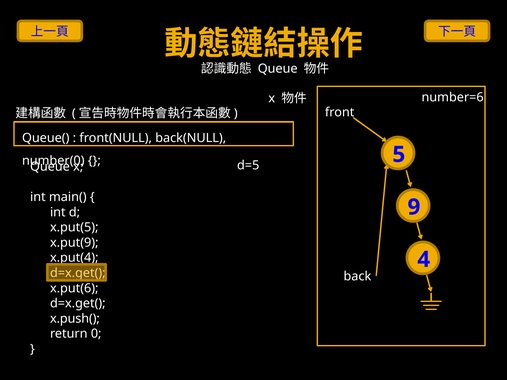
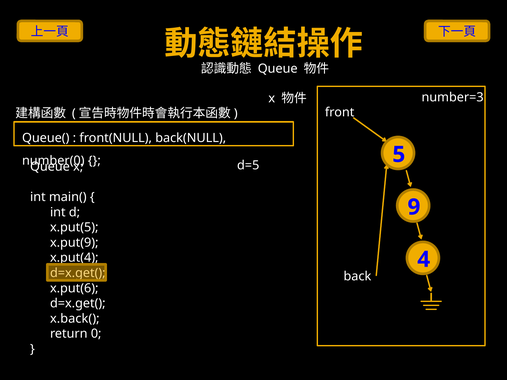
number=6: number=6 -> number=3
x.push(: x.push( -> x.back(
